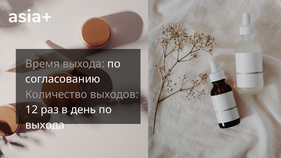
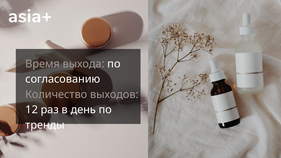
выхода at (45, 125): выхода -> тренды
